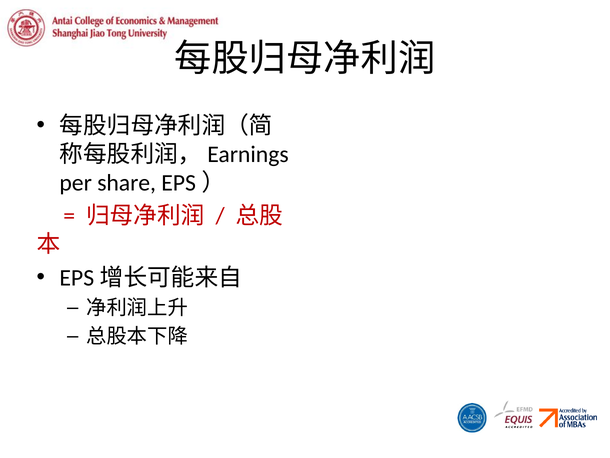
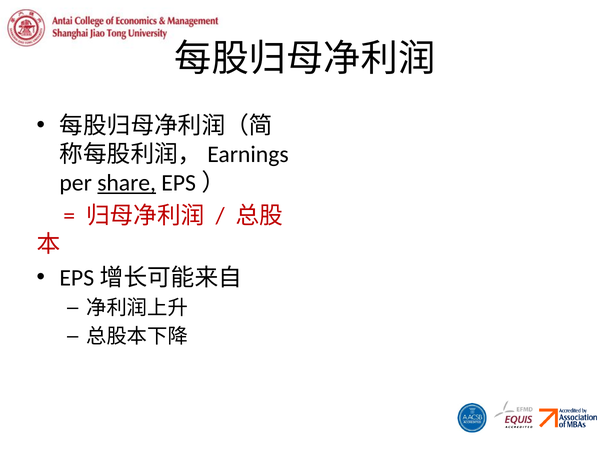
share underline: none -> present
